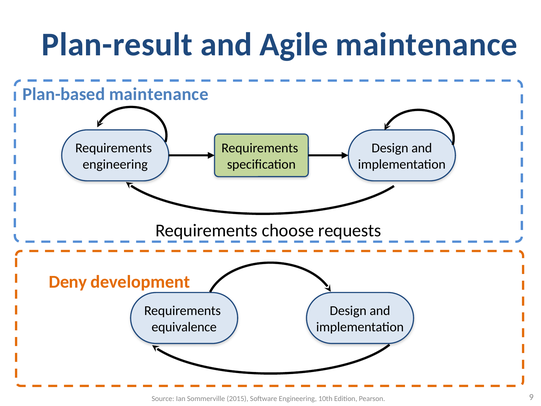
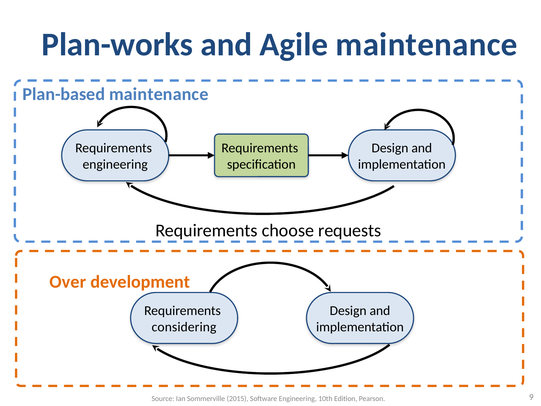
Plan-result: Plan-result -> Plan-works
Deny: Deny -> Over
equivalence: equivalence -> considering
